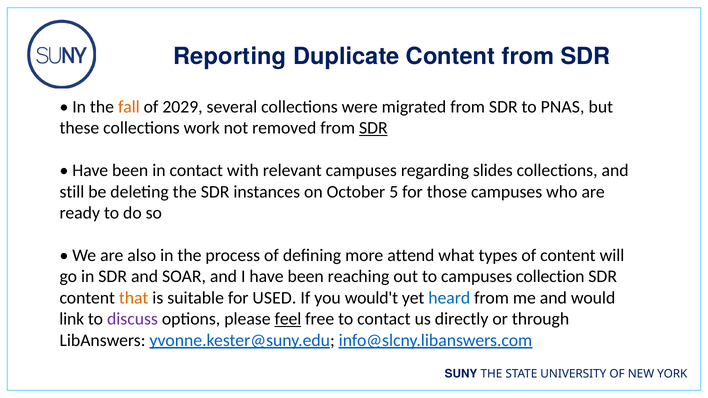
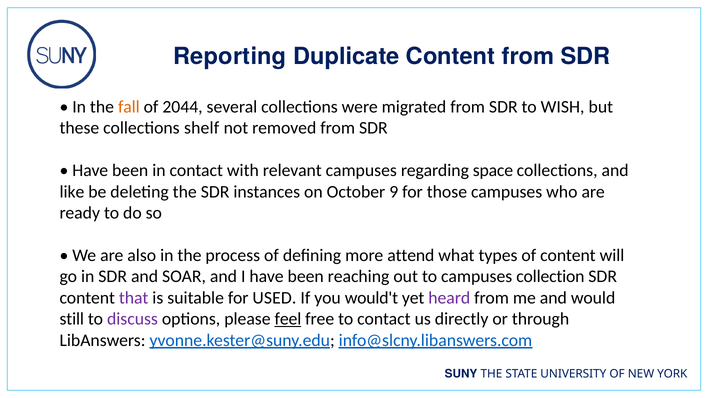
2029: 2029 -> 2044
PNAS: PNAS -> WISH
work: work -> shelf
SDR at (373, 128) underline: present -> none
slides: slides -> space
still: still -> like
5: 5 -> 9
that colour: orange -> purple
heard colour: blue -> purple
link: link -> still
